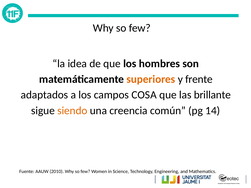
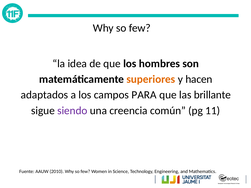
frente: frente -> hacen
COSA: COSA -> PARA
siendo colour: orange -> purple
14: 14 -> 11
